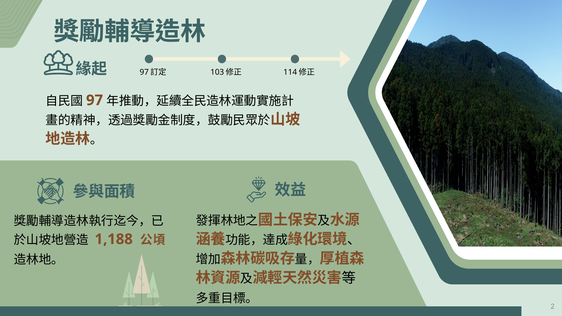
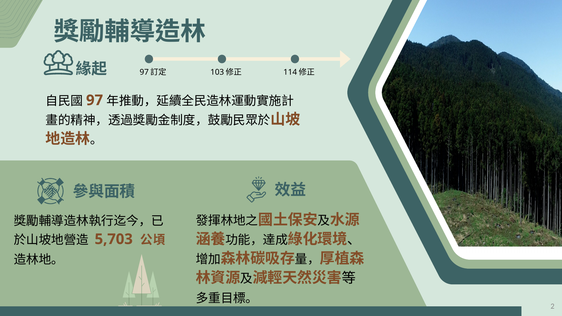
1,188: 1,188 -> 5,703
